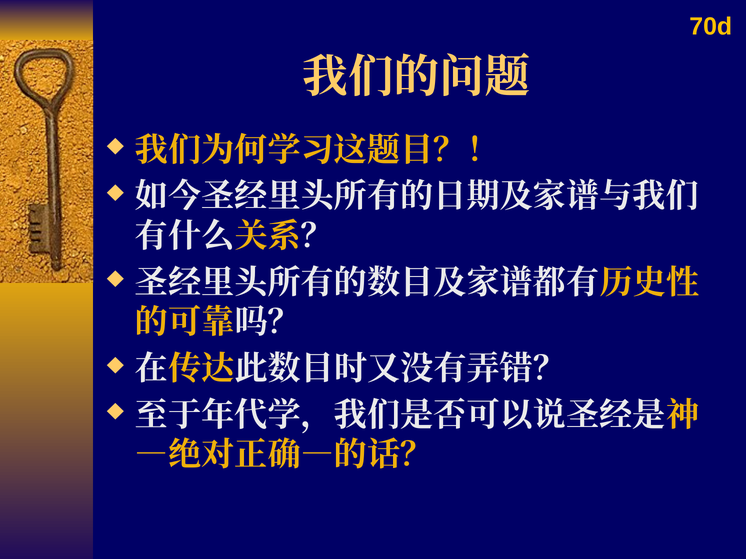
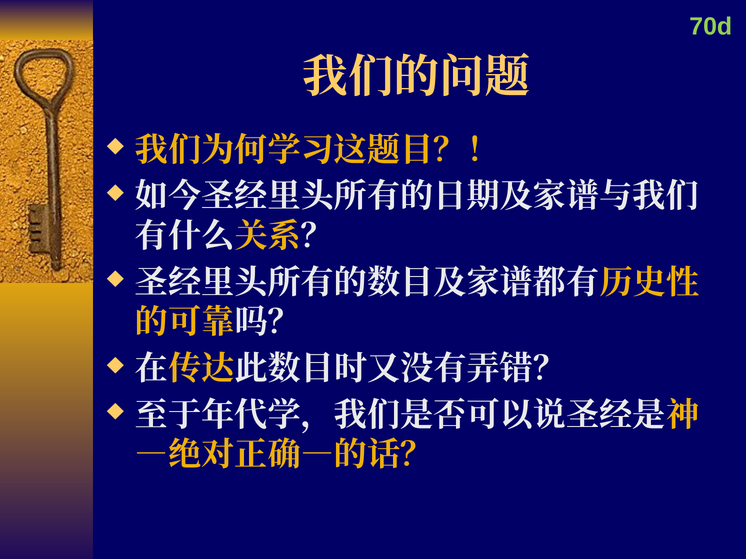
70d colour: yellow -> light green
